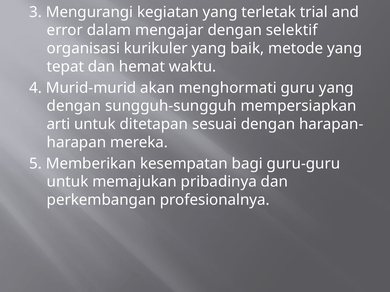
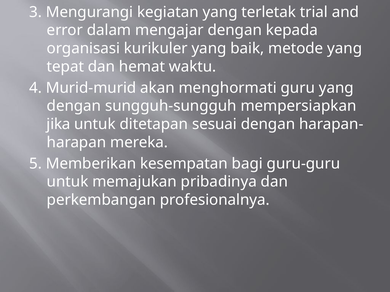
selektif: selektif -> kepada
arti: arti -> jika
